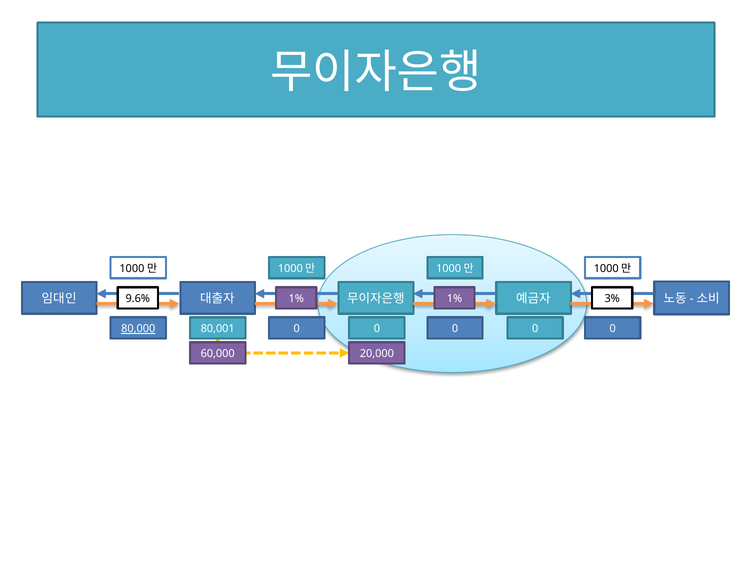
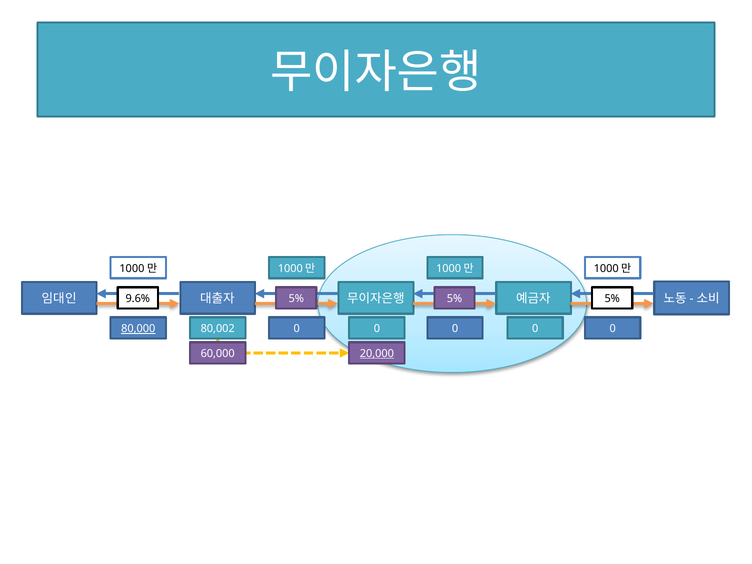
1% at (296, 299): 1% -> 5%
1% at (454, 299): 1% -> 5%
3% at (612, 299): 3% -> 5%
80,001: 80,001 -> 80,002
20,000 underline: none -> present
